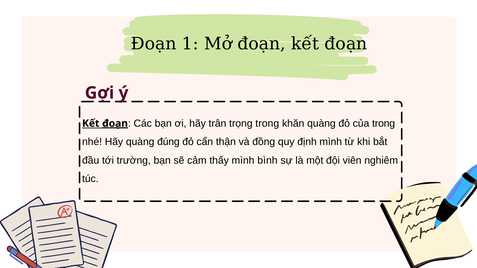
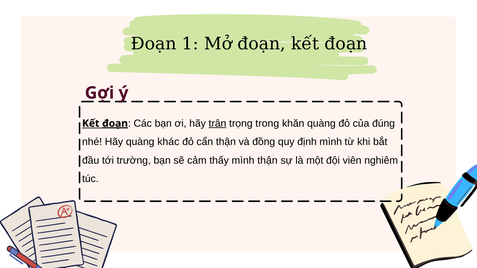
trân underline: none -> present
của trong: trong -> đúng
đúng: đúng -> khác
mình bình: bình -> thận
